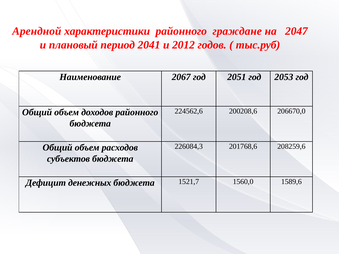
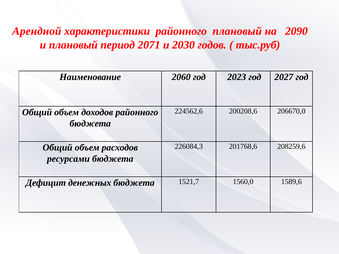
районного граждане: граждане -> плановый
2047: 2047 -> 2090
2041: 2041 -> 2071
2012: 2012 -> 2030
2067: 2067 -> 2060
2051: 2051 -> 2023
2053: 2053 -> 2027
субъектов: субъектов -> ресурсами
